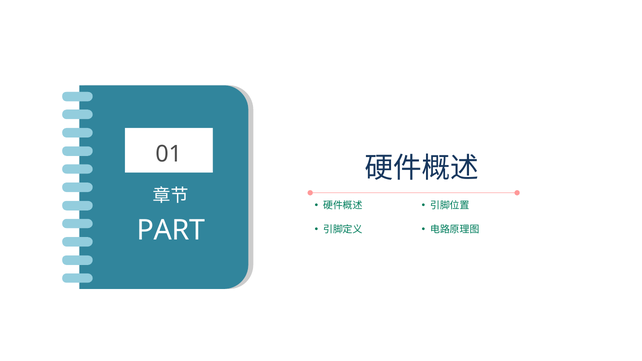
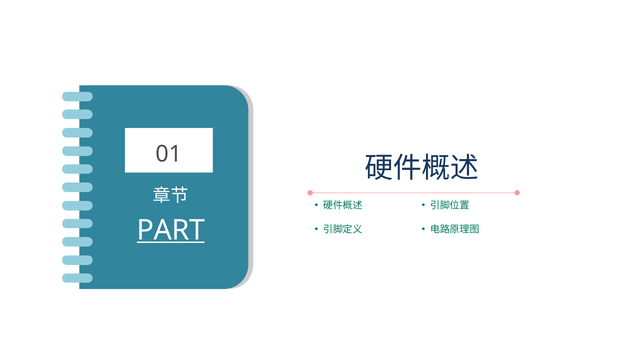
PART underline: none -> present
